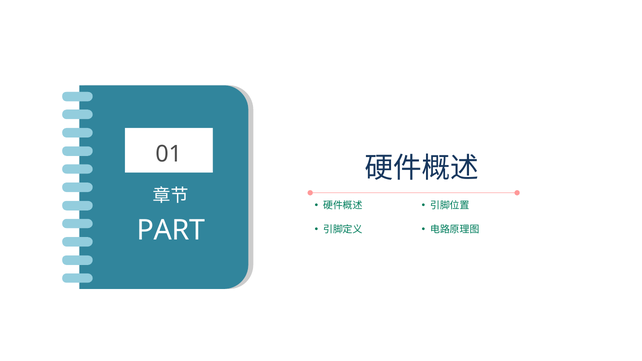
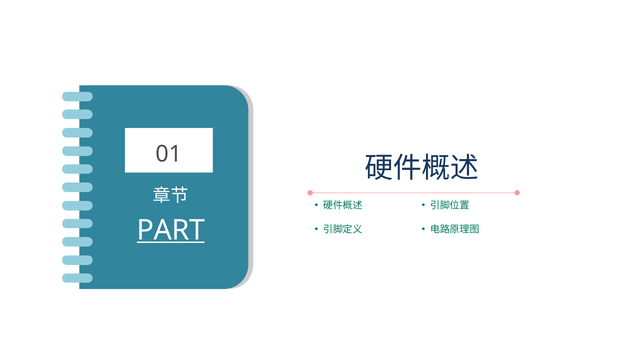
PART underline: none -> present
